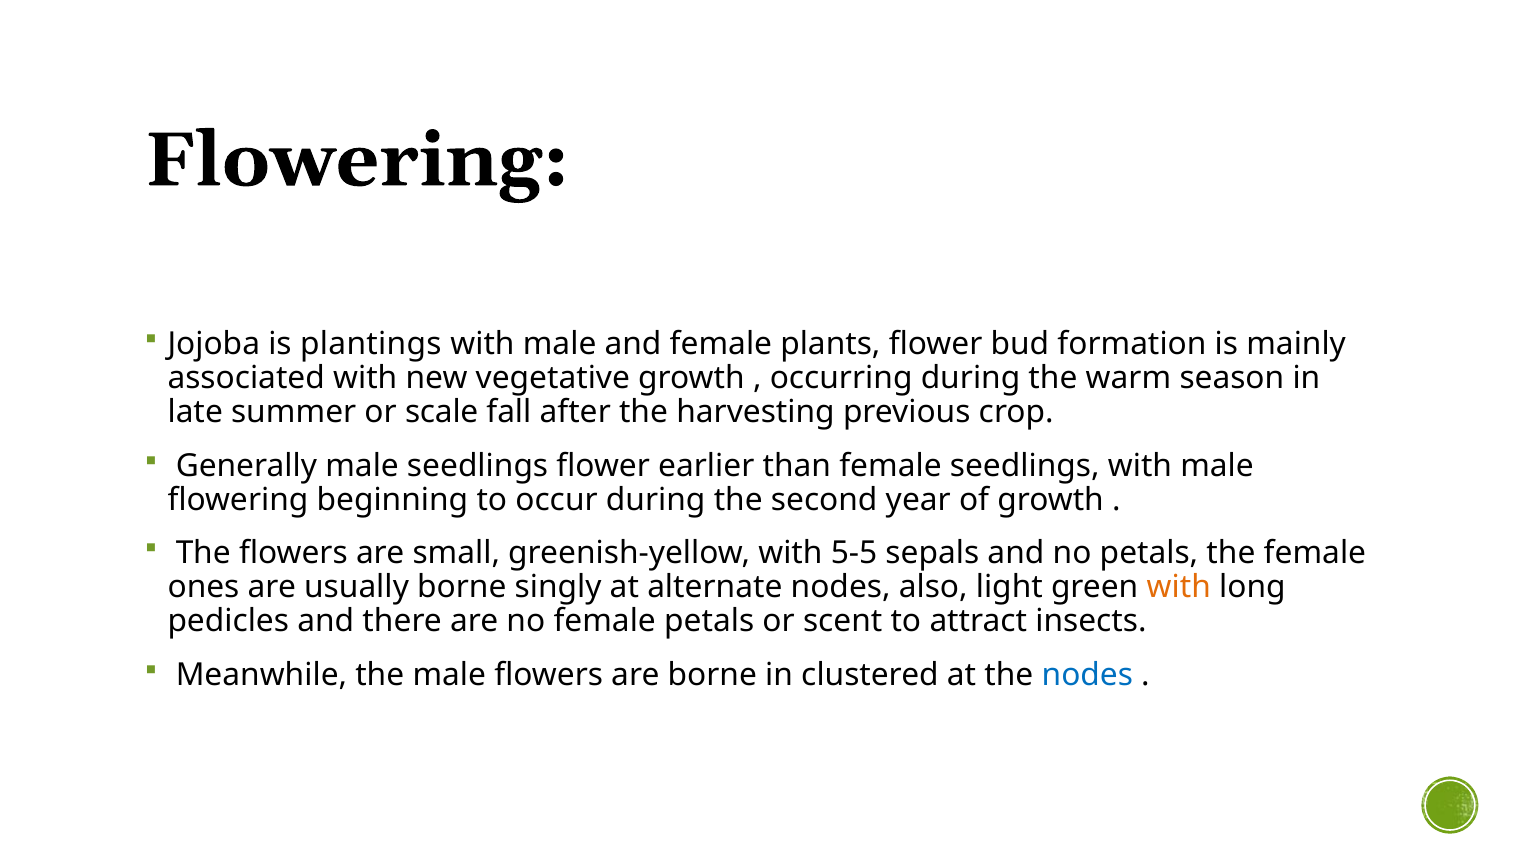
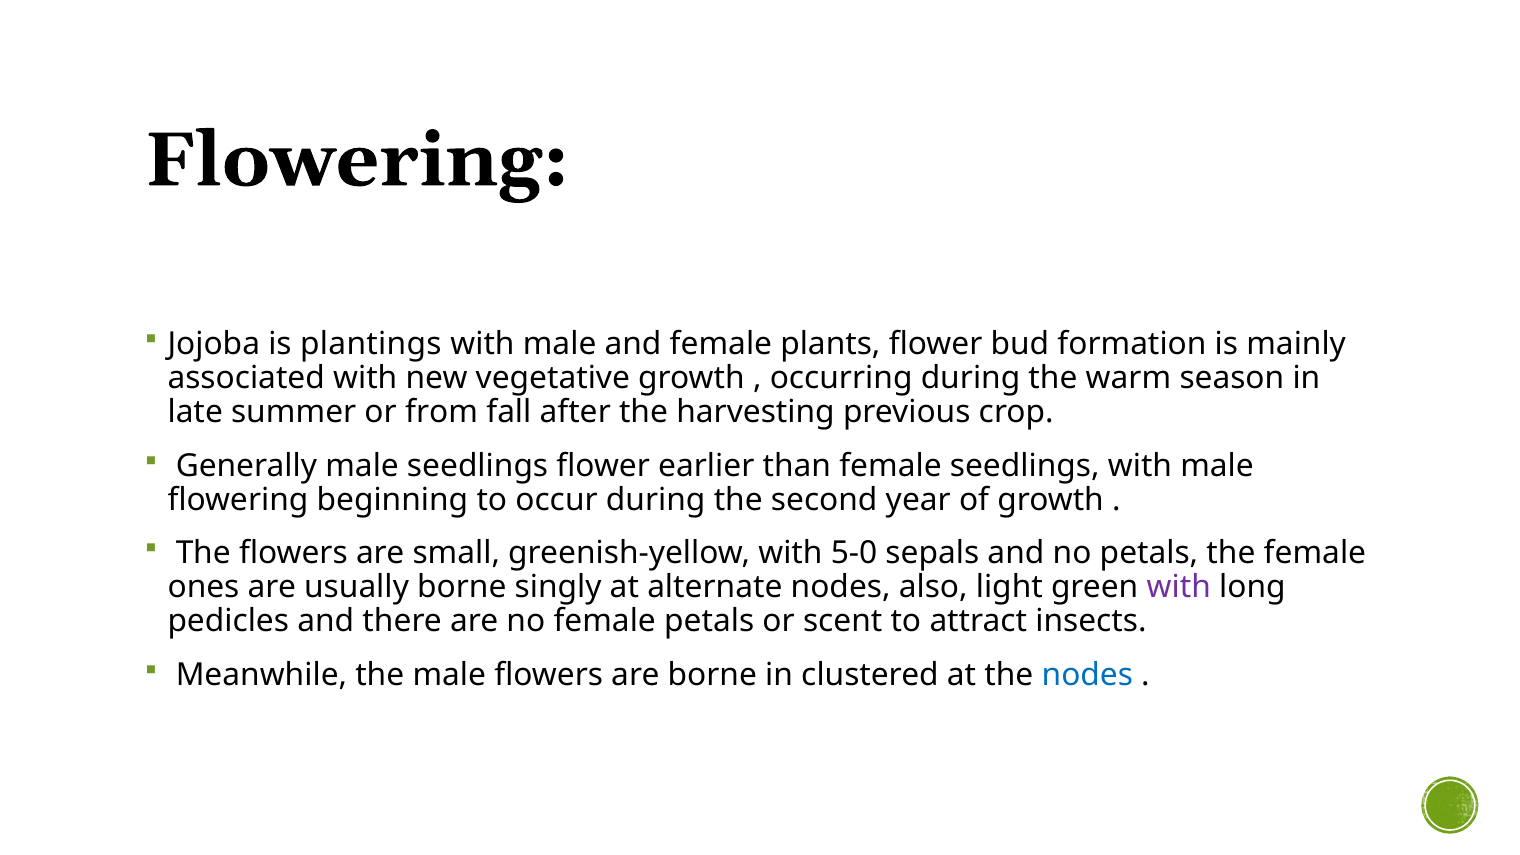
scale: scale -> from
5-5: 5-5 -> 5-0
with at (1179, 587) colour: orange -> purple
